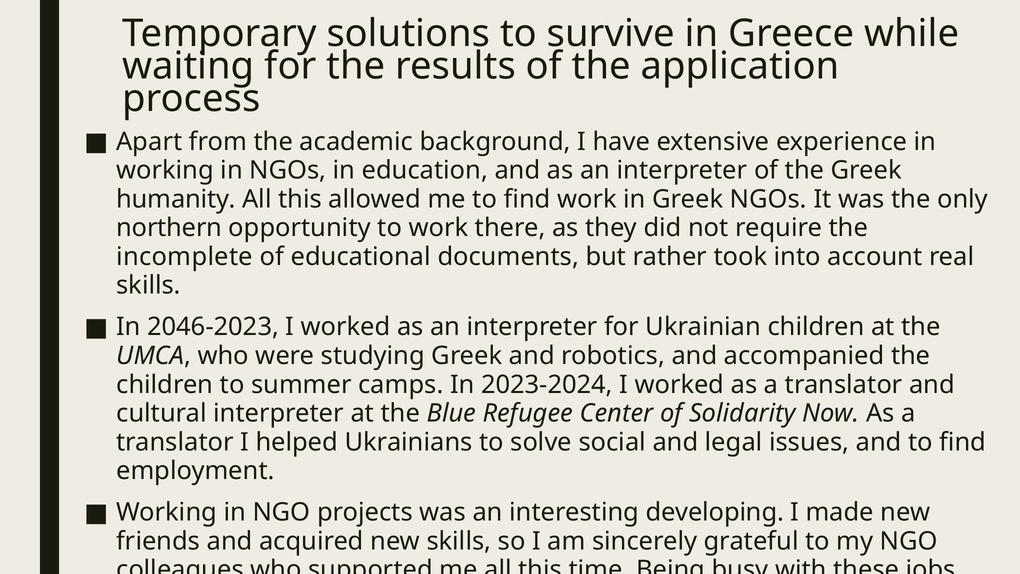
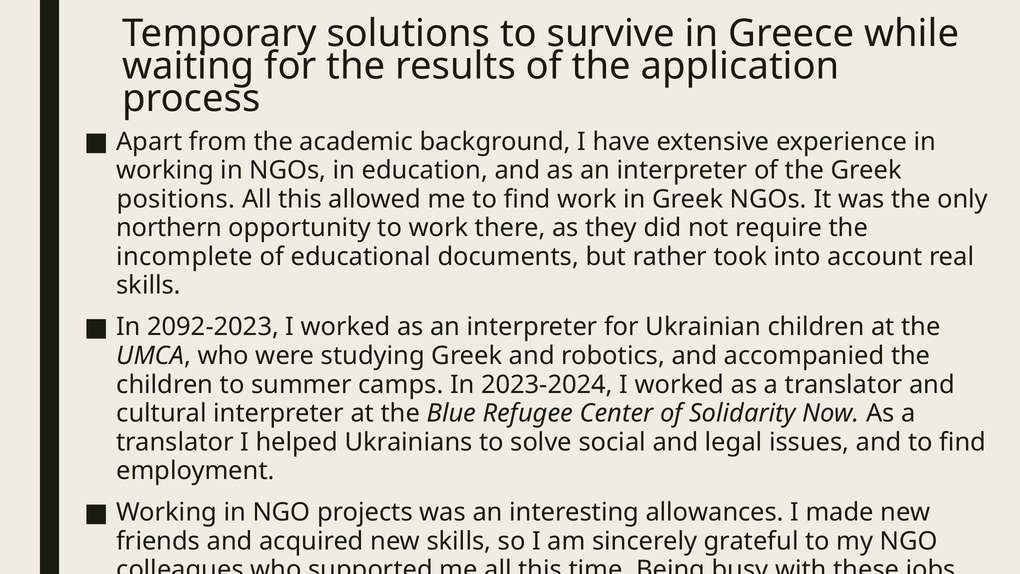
humanity: humanity -> positions
2046-2023: 2046-2023 -> 2092-2023
developing: developing -> allowances
